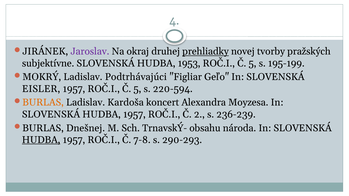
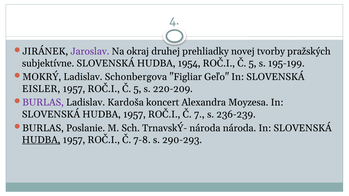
prehliadky underline: present -> none
1953: 1953 -> 1954
Podtrhávajúci: Podtrhávajúci -> Schonbergova
220-594: 220-594 -> 220-209
BURLAS at (43, 103) colour: orange -> purple
2: 2 -> 7
Dnešnej: Dnešnej -> Poslanie
TrnavskÝ- obsahu: obsahu -> národa
